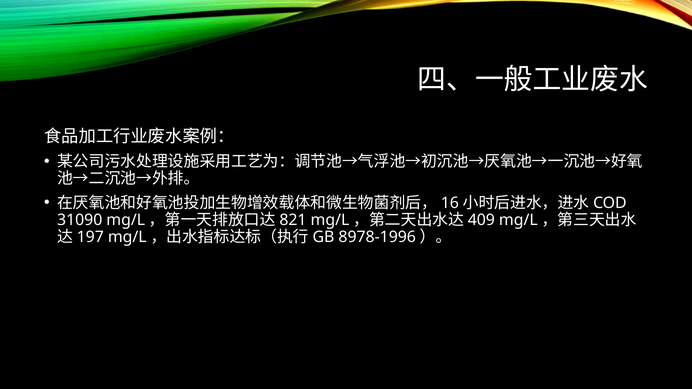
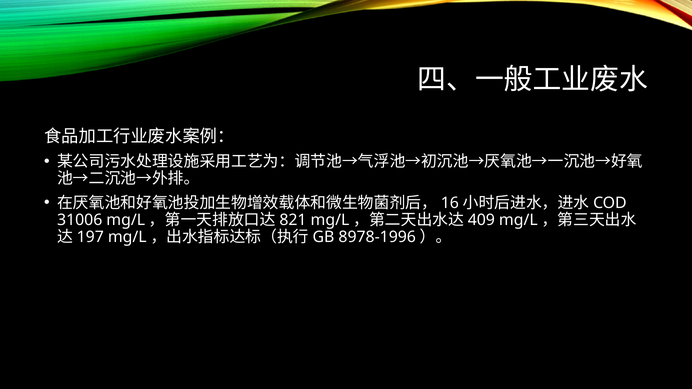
31090: 31090 -> 31006
